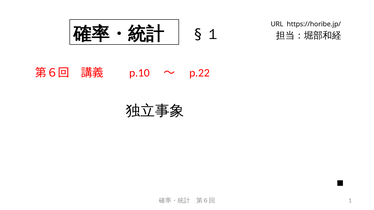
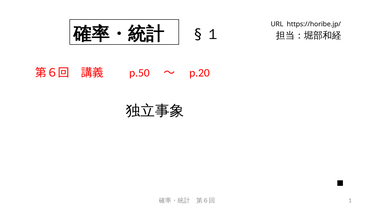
p.10: p.10 -> p.50
p.22: p.22 -> p.20
